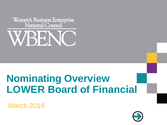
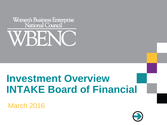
Nominating: Nominating -> Investment
LOWER: LOWER -> INTAKE
